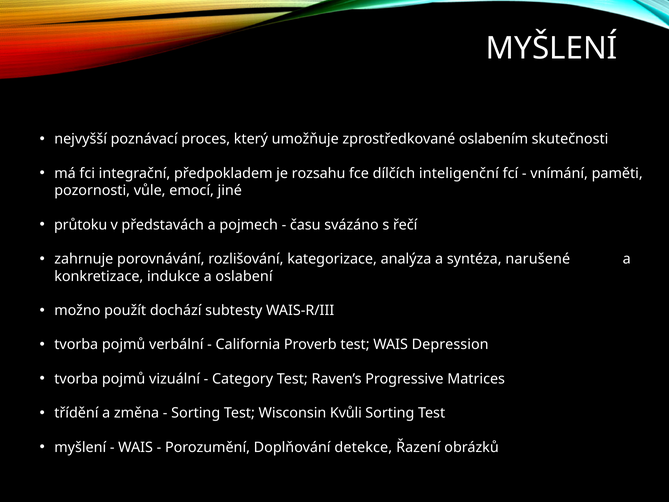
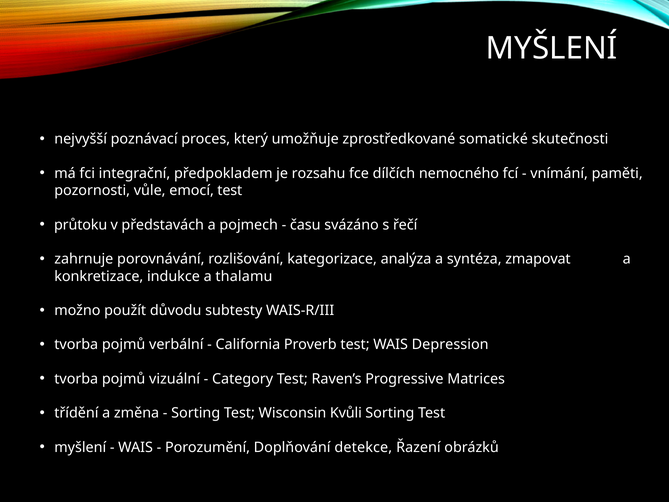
oslabením: oslabením -> somatické
inteligenční: inteligenční -> nemocného
emocí jiné: jiné -> test
narušené: narušené -> zmapovat
oslabení: oslabení -> thalamu
dochází: dochází -> důvodu
